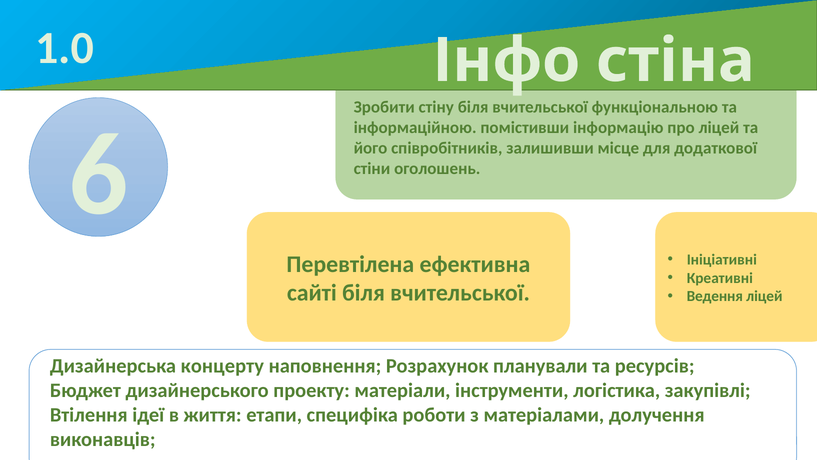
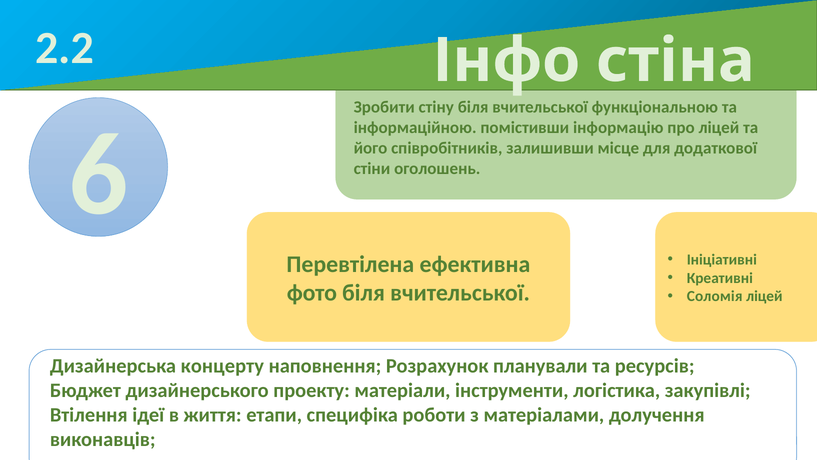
1.0: 1.0 -> 2.2
сайті: сайті -> фото
Ведення: Ведення -> Соломія
